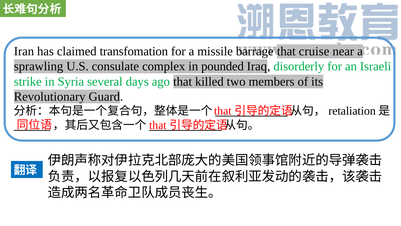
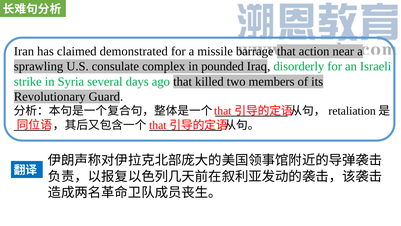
transfomation: transfomation -> demonstrated
cruise: cruise -> action
